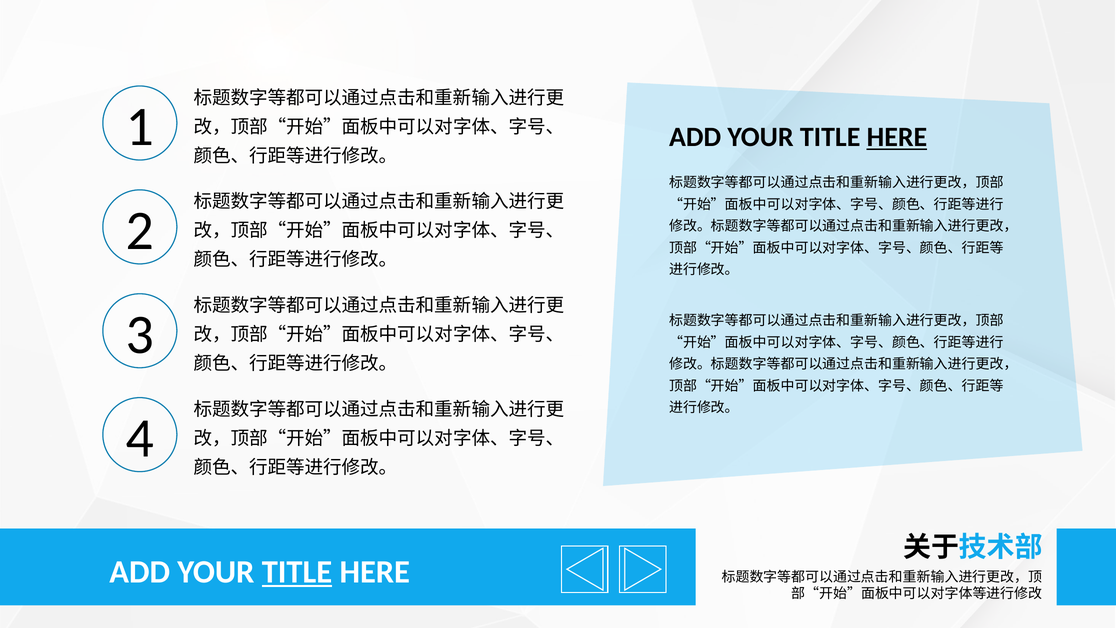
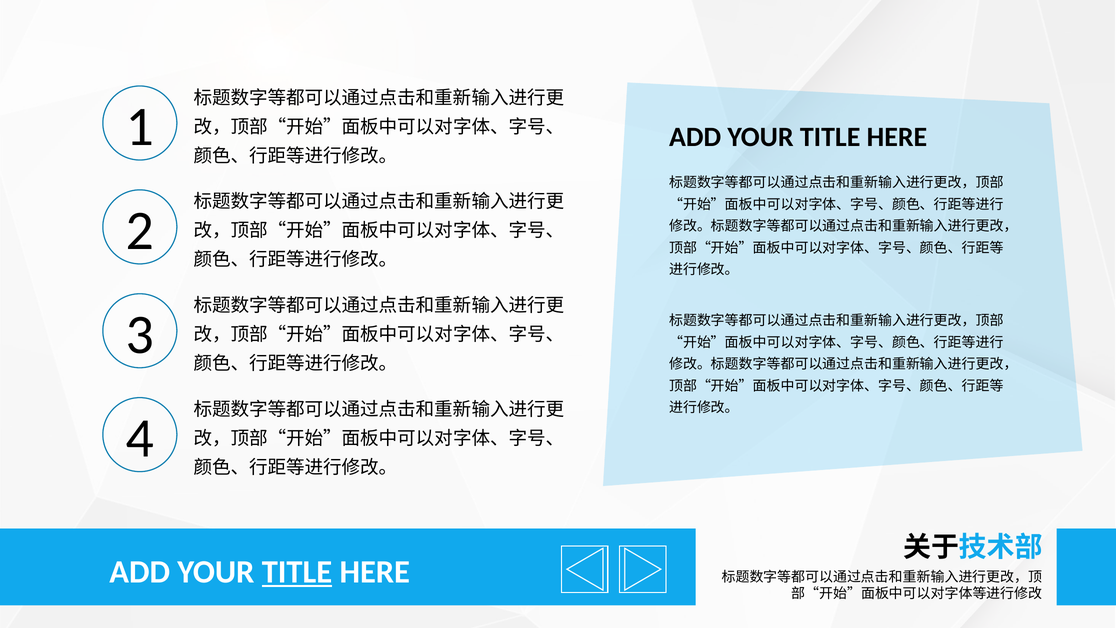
HERE at (897, 137) underline: present -> none
